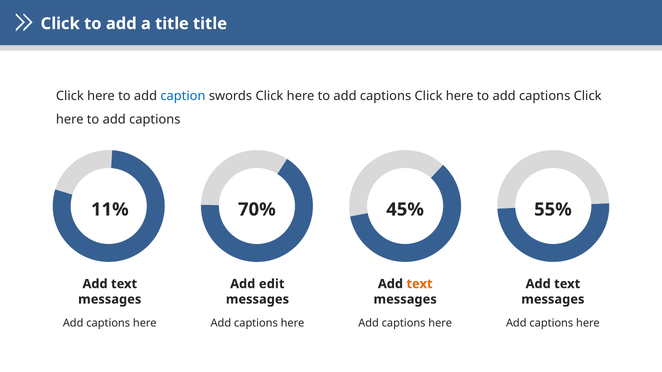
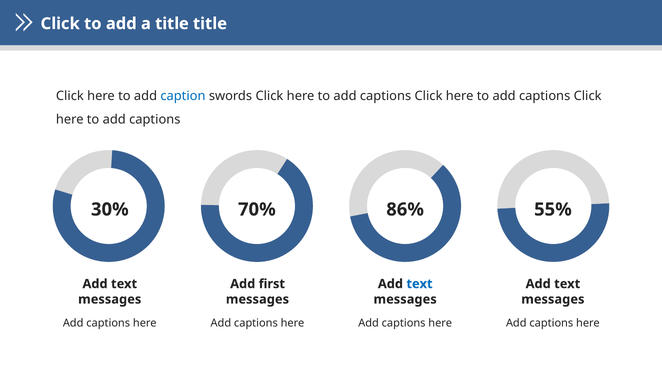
11%: 11% -> 30%
45%: 45% -> 86%
edit: edit -> first
text at (419, 284) colour: orange -> blue
